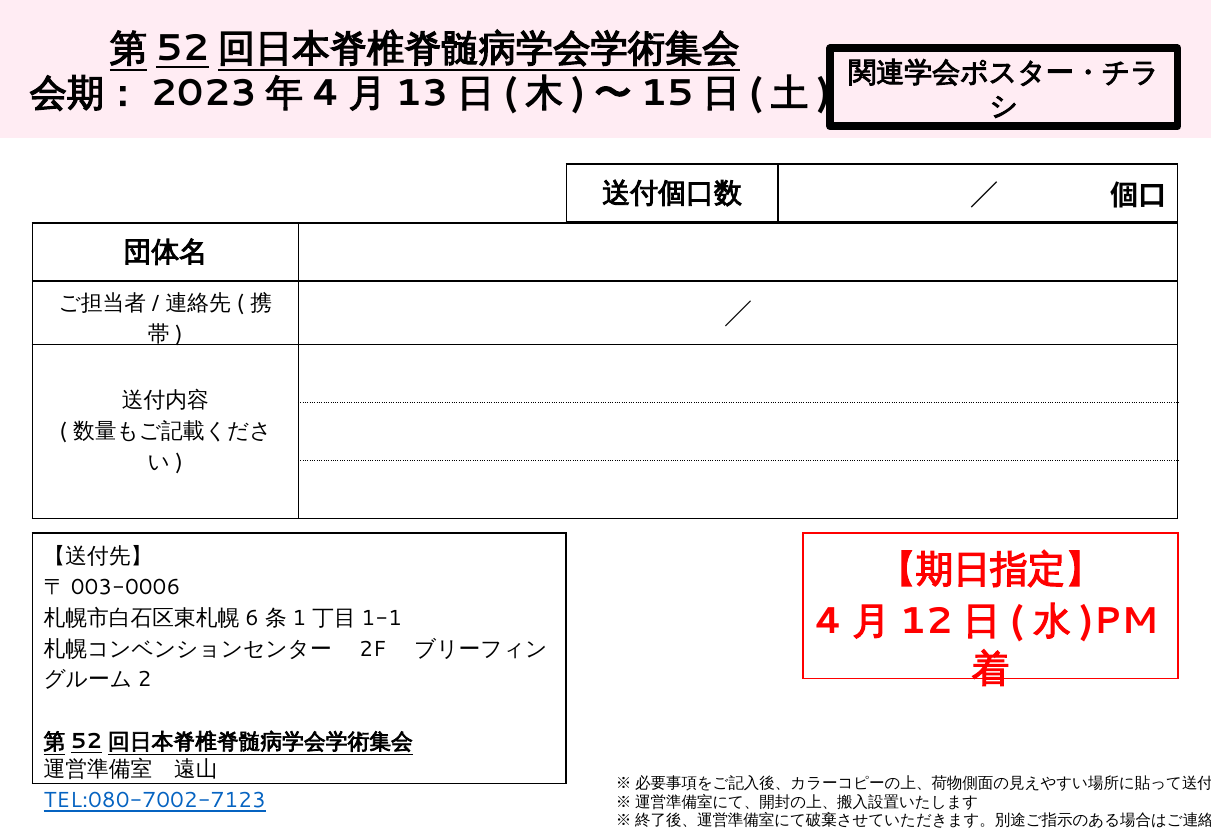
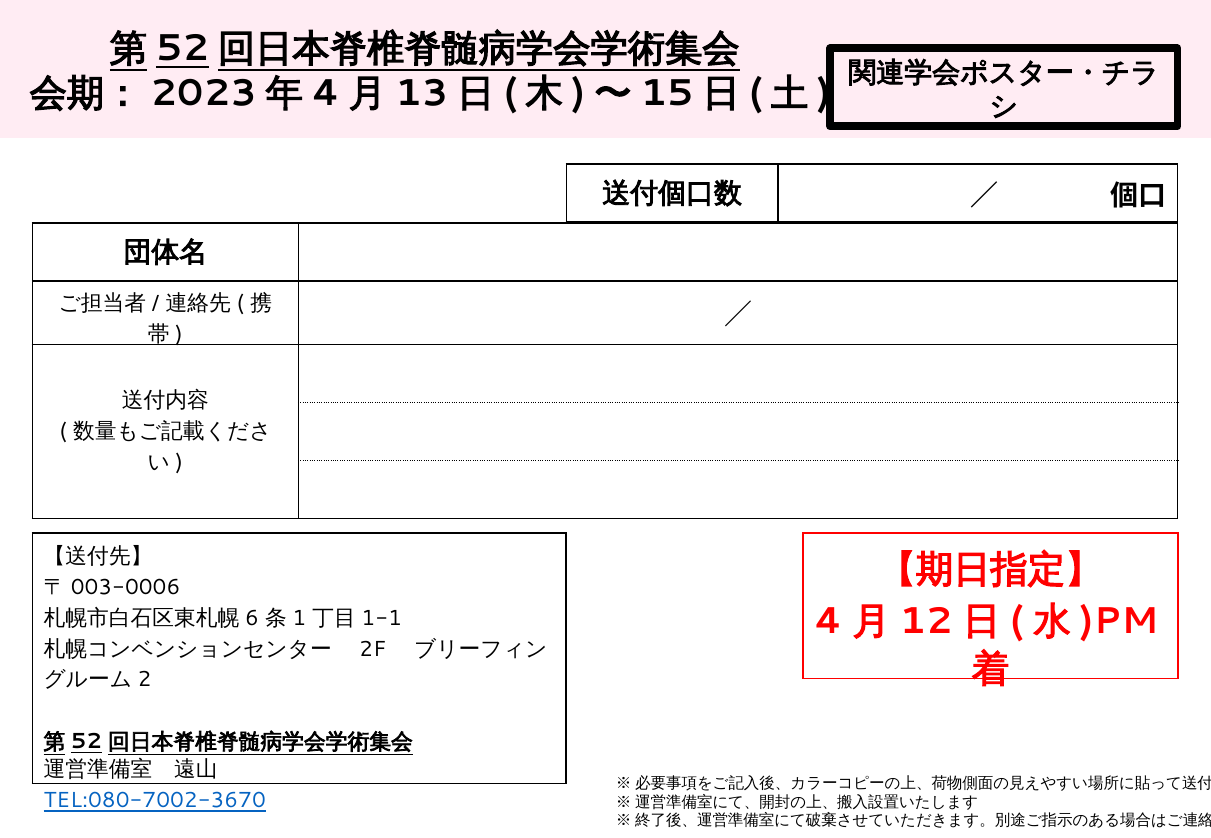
TEL:080-7002-7123: TEL:080-7002-7123 -> TEL:080-7002-3670
